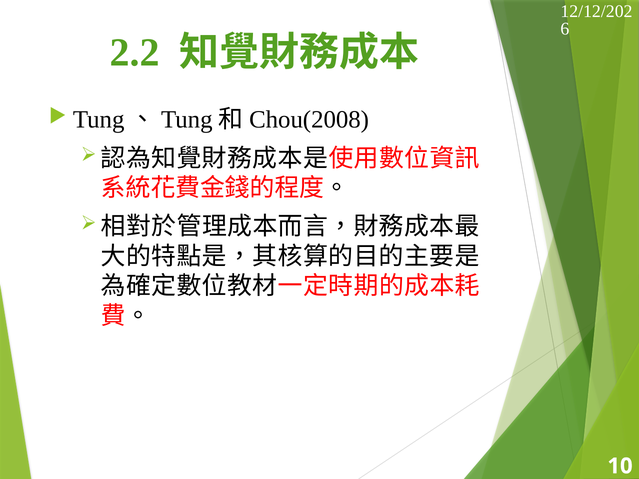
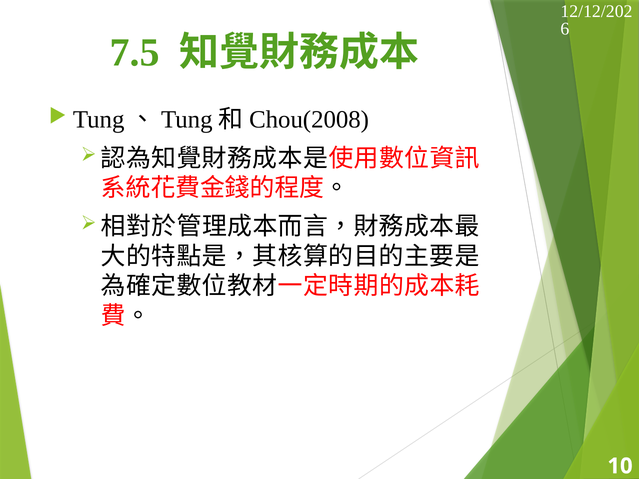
2.2: 2.2 -> 7.5
